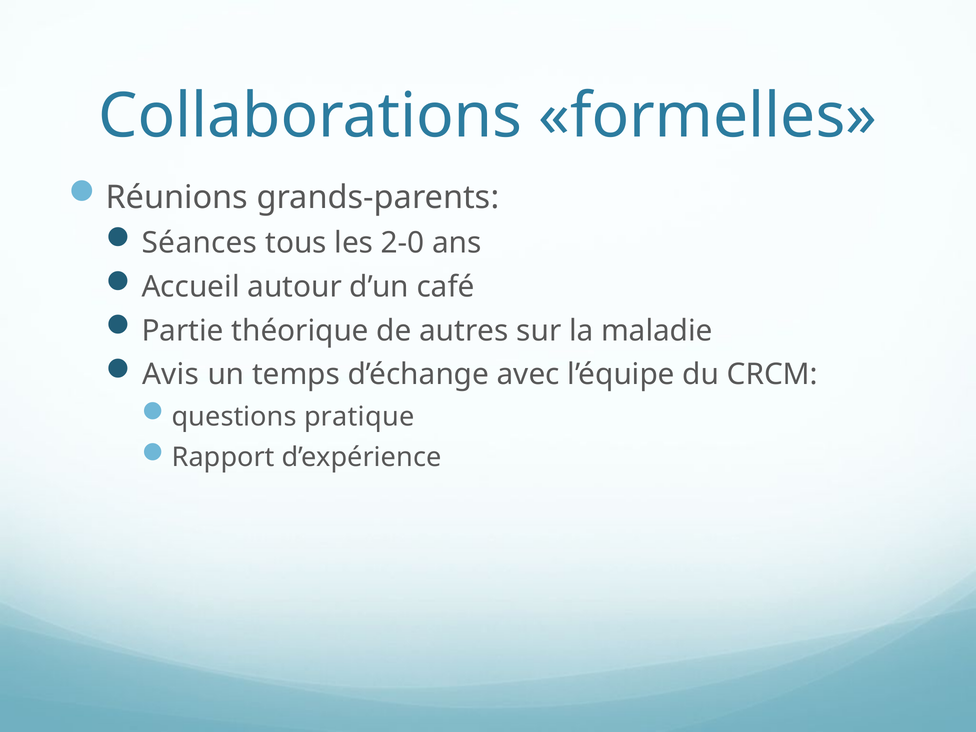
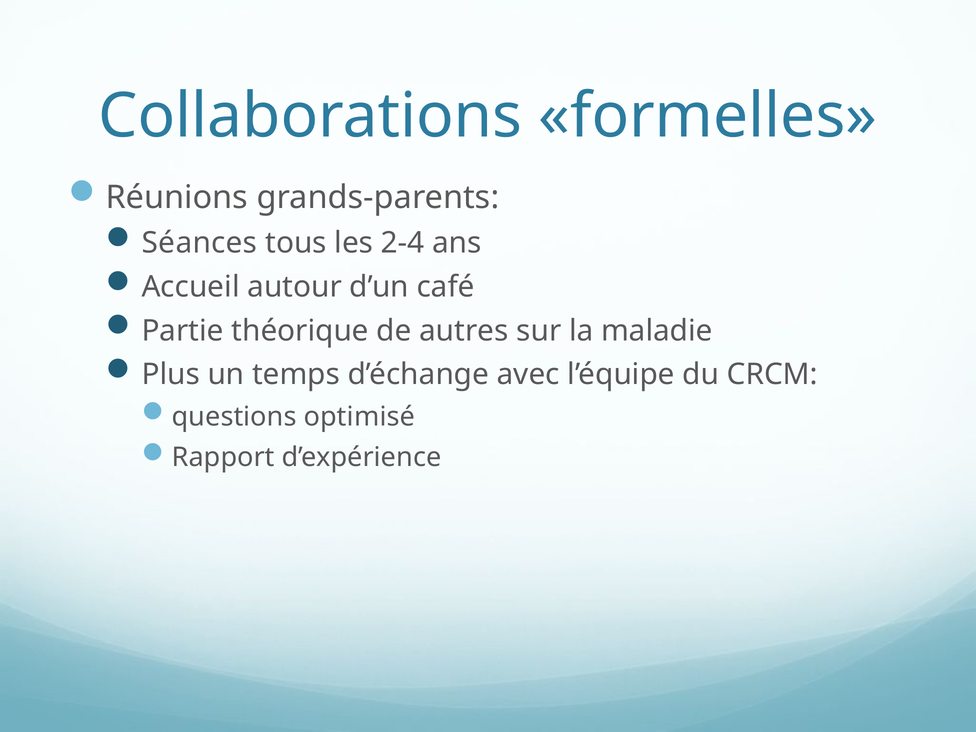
2-0: 2-0 -> 2-4
Avis: Avis -> Plus
pratique: pratique -> optimisé
